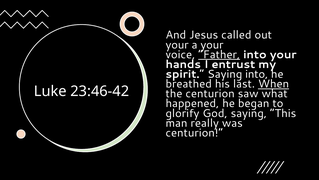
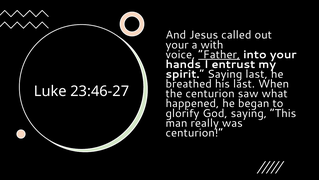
a your: your -> with
Saying into: into -> last
When underline: present -> none
23:46-42: 23:46-42 -> 23:46-27
